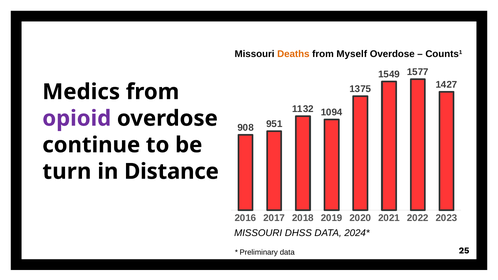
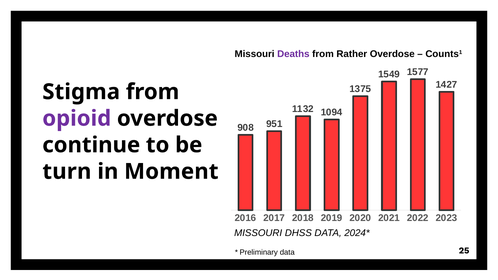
Deaths colour: orange -> purple
Myself: Myself -> Rather
Medics: Medics -> Stigma
Distance: Distance -> Moment
